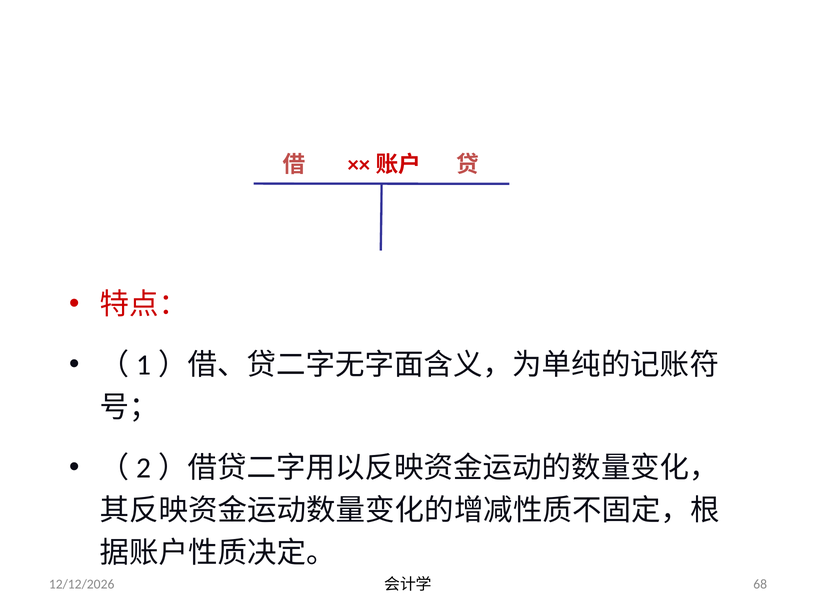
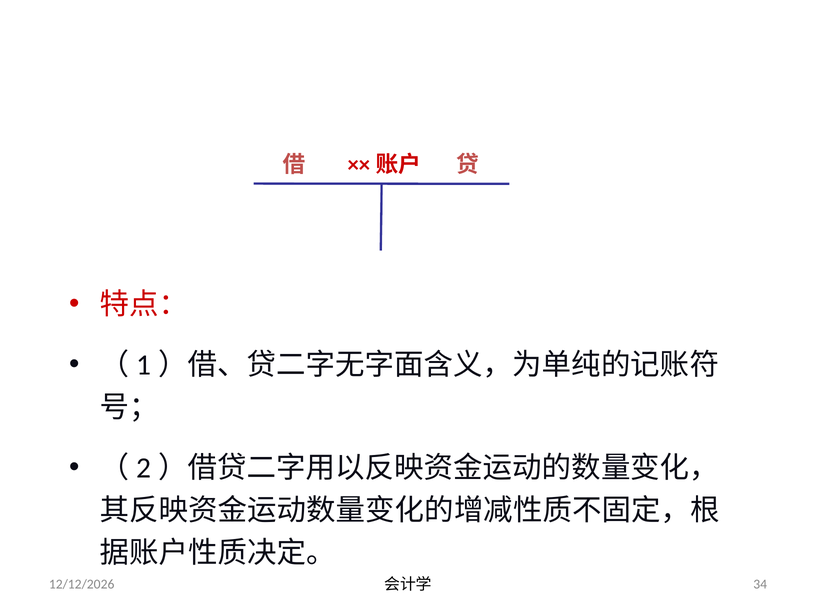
68: 68 -> 34
